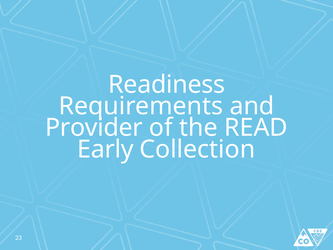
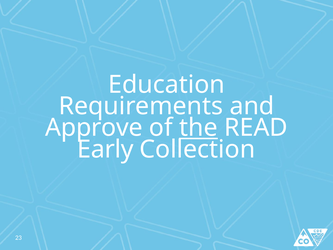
Readiness: Readiness -> Education
Provider: Provider -> Approve
the underline: none -> present
